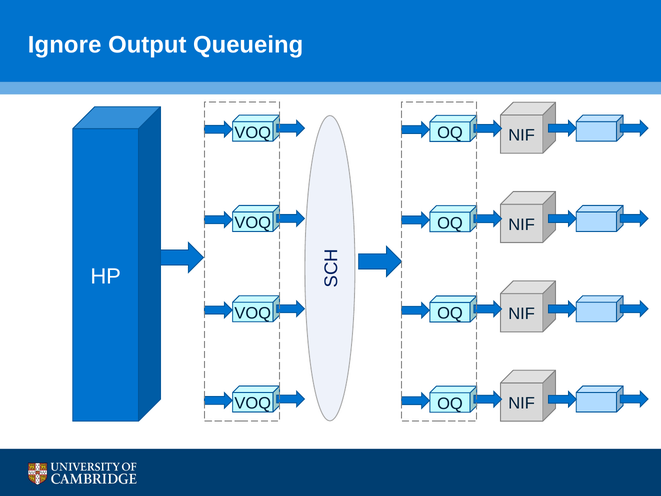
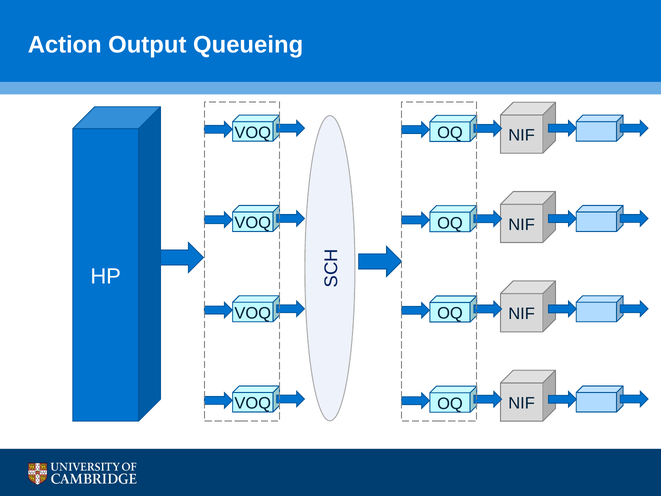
Ignore: Ignore -> Action
